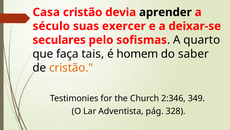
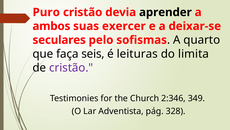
Casa: Casa -> Puro
século: século -> ambos
tais: tais -> seis
homem: homem -> leituras
saber: saber -> limita
cristão at (71, 67) colour: orange -> purple
